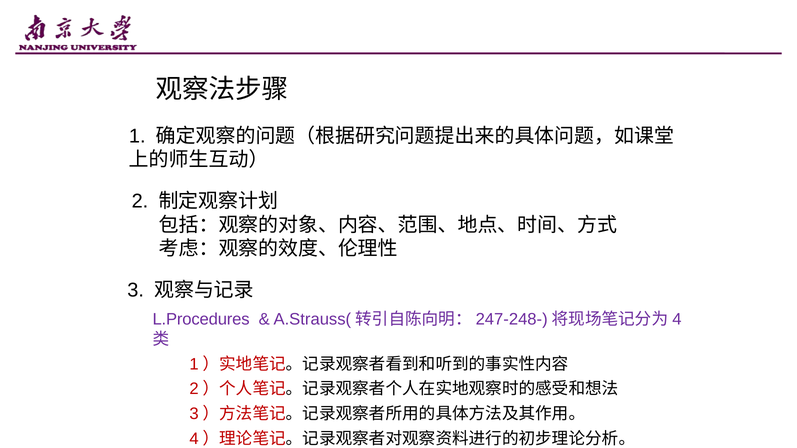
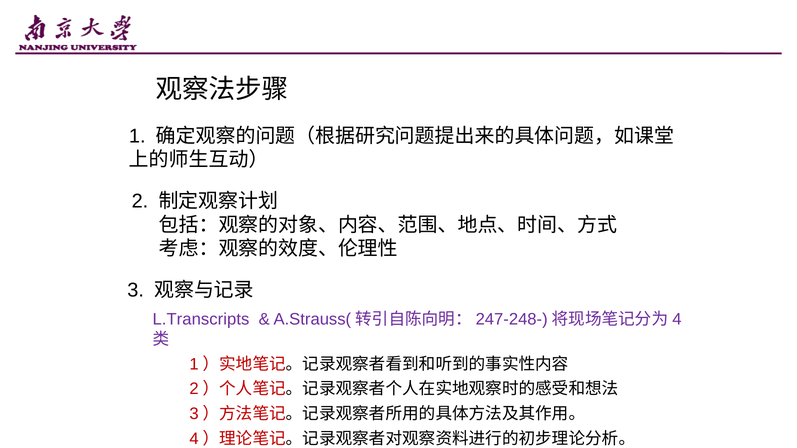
L.Procedures: L.Procedures -> L.Transcripts
